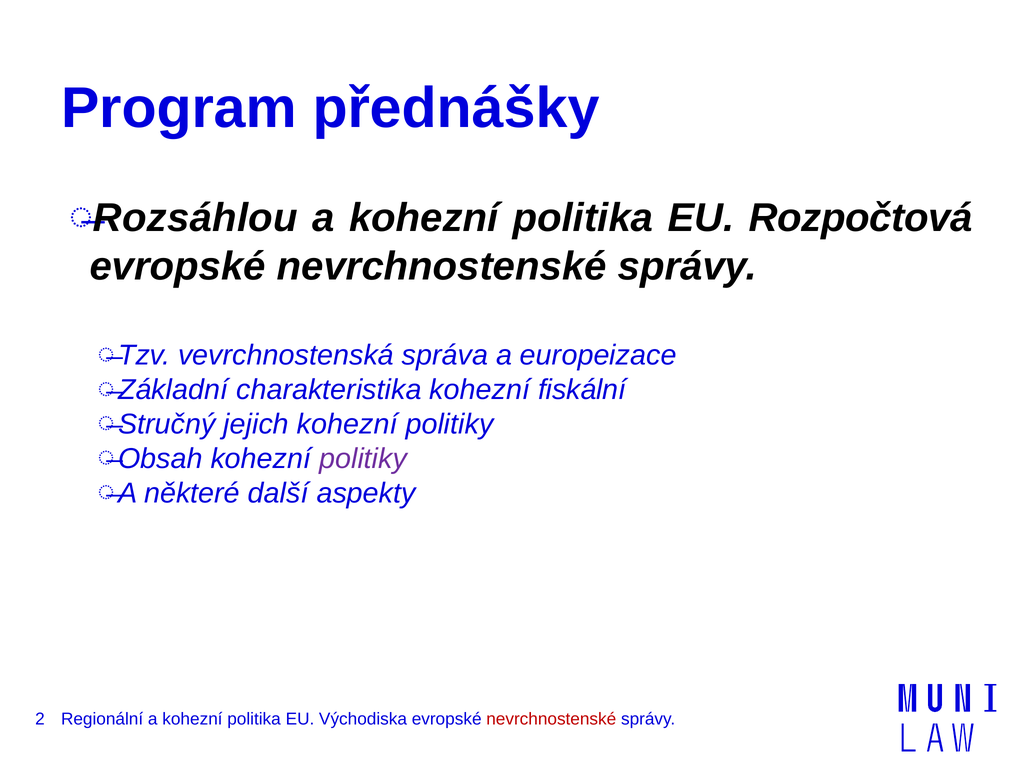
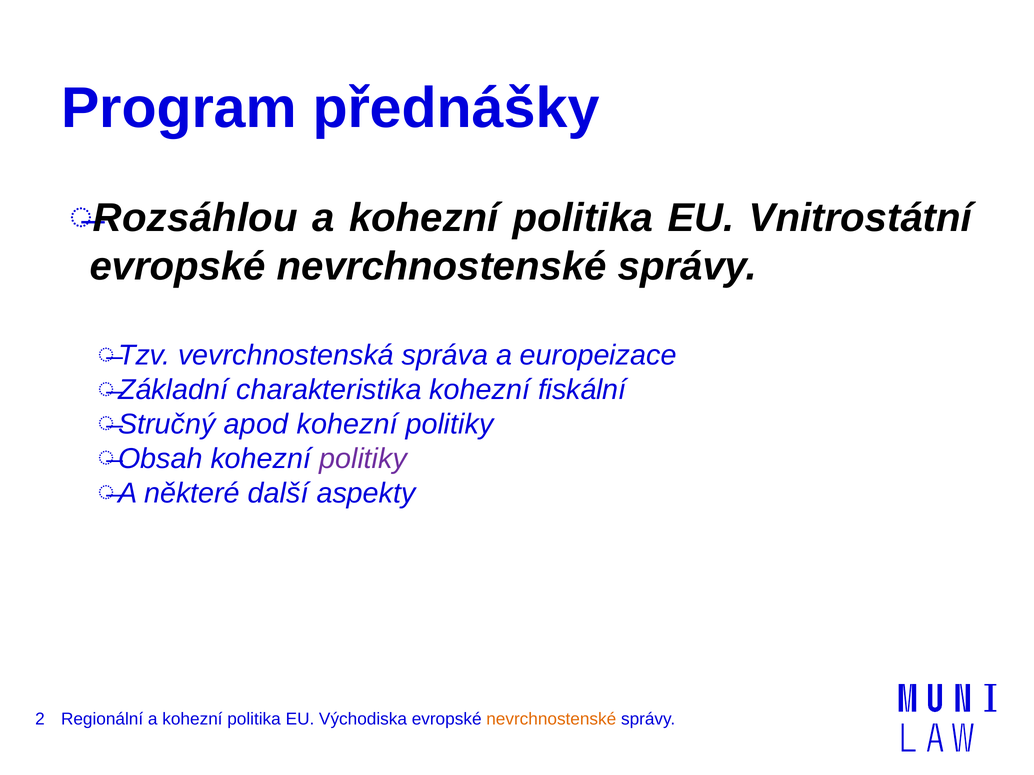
Rozpočtová: Rozpočtová -> Vnitrostátní
jejich: jejich -> apod
nevrchnostenské at (551, 720) colour: red -> orange
